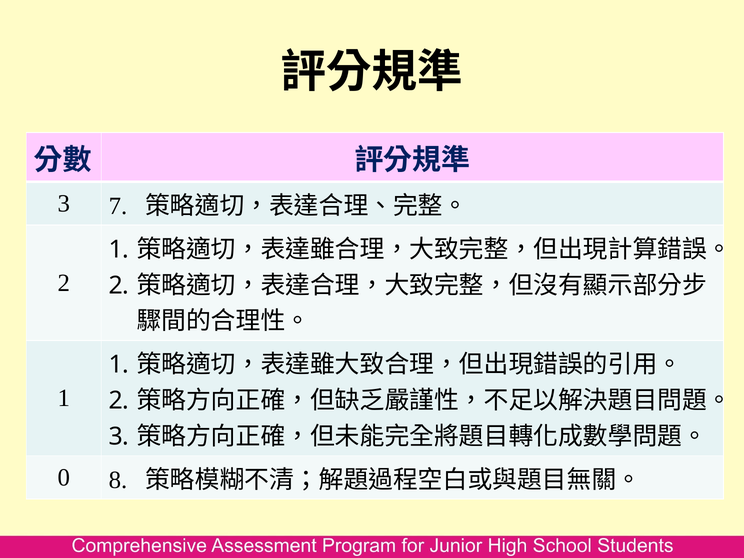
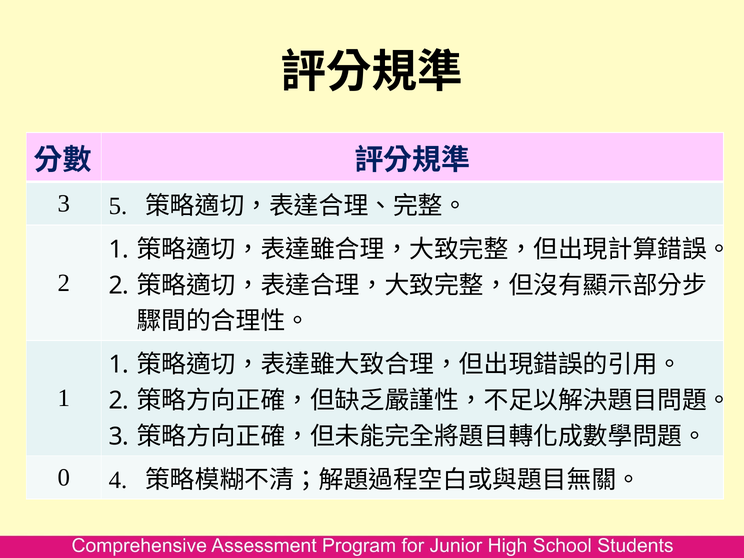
7: 7 -> 5
8: 8 -> 4
